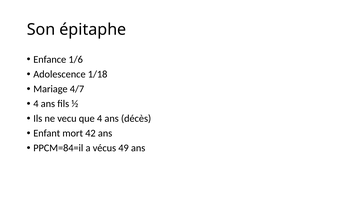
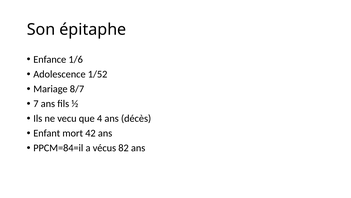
1/18: 1/18 -> 1/52
4/7: 4/7 -> 8/7
4 at (36, 103): 4 -> 7
49: 49 -> 82
